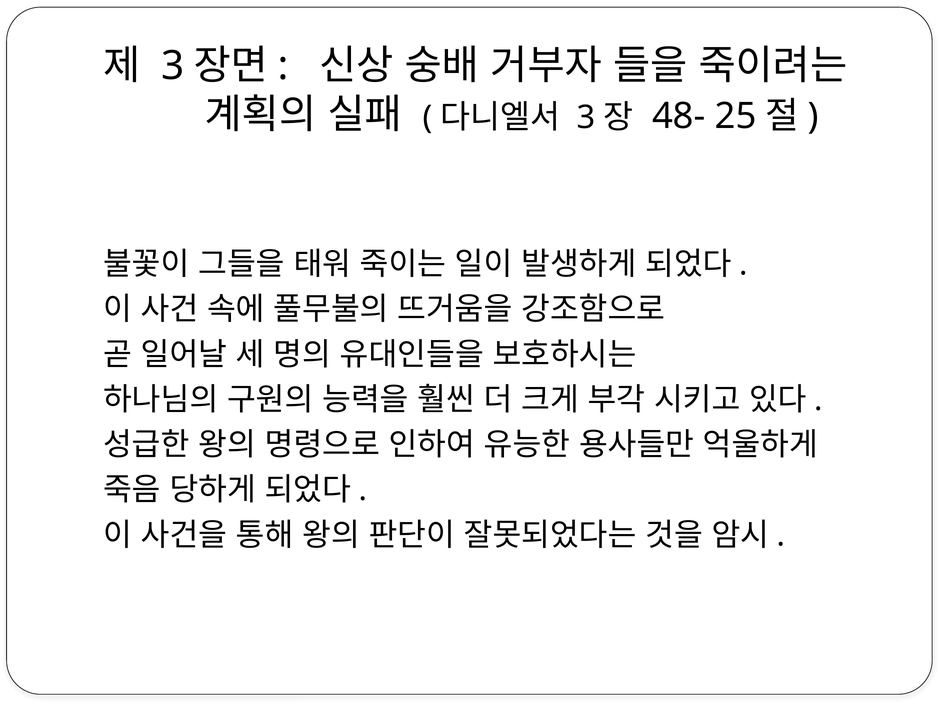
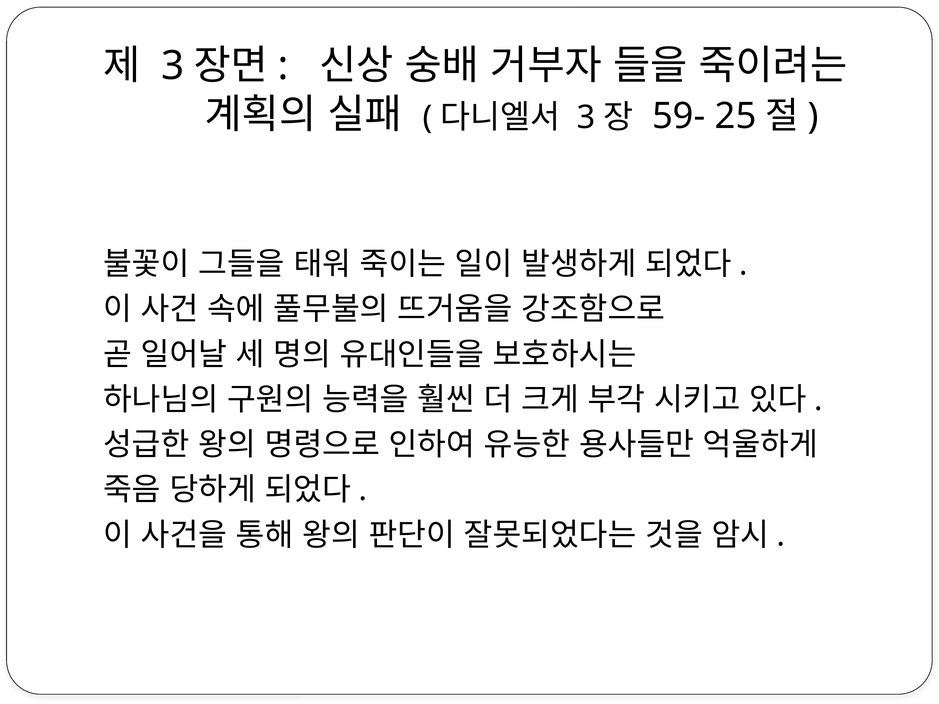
48-: 48- -> 59-
